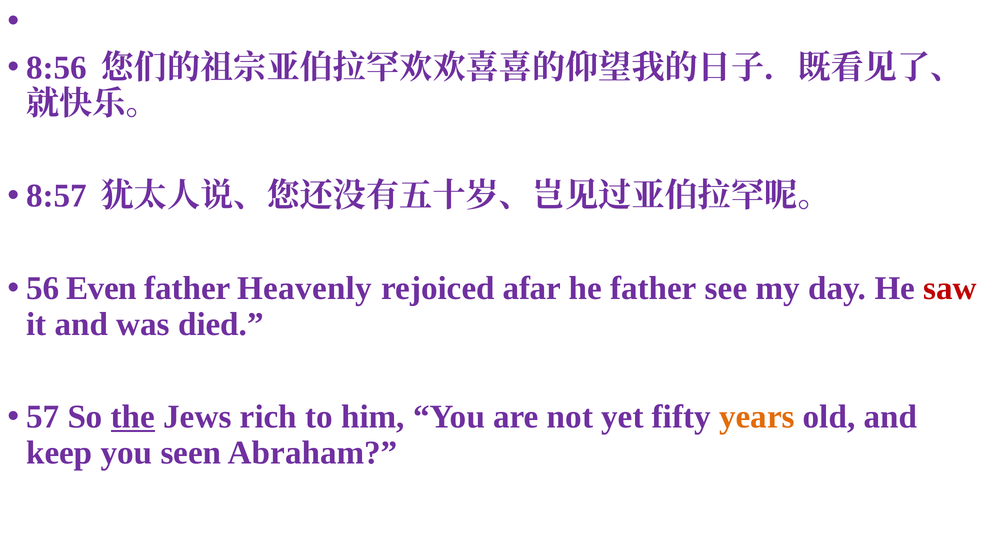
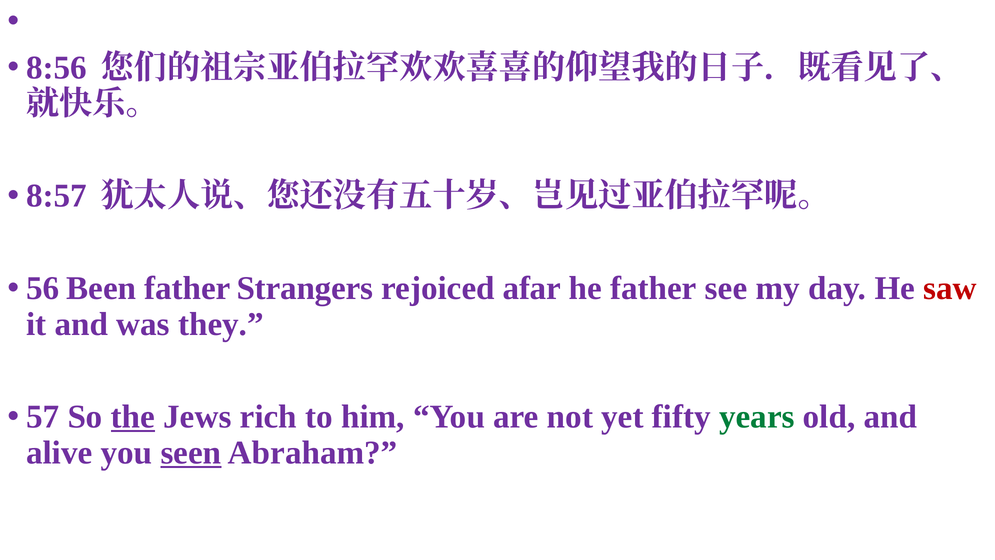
Even: Even -> Been
Heavenly: Heavenly -> Strangers
died: died -> they
years colour: orange -> green
keep: keep -> alive
seen underline: none -> present
